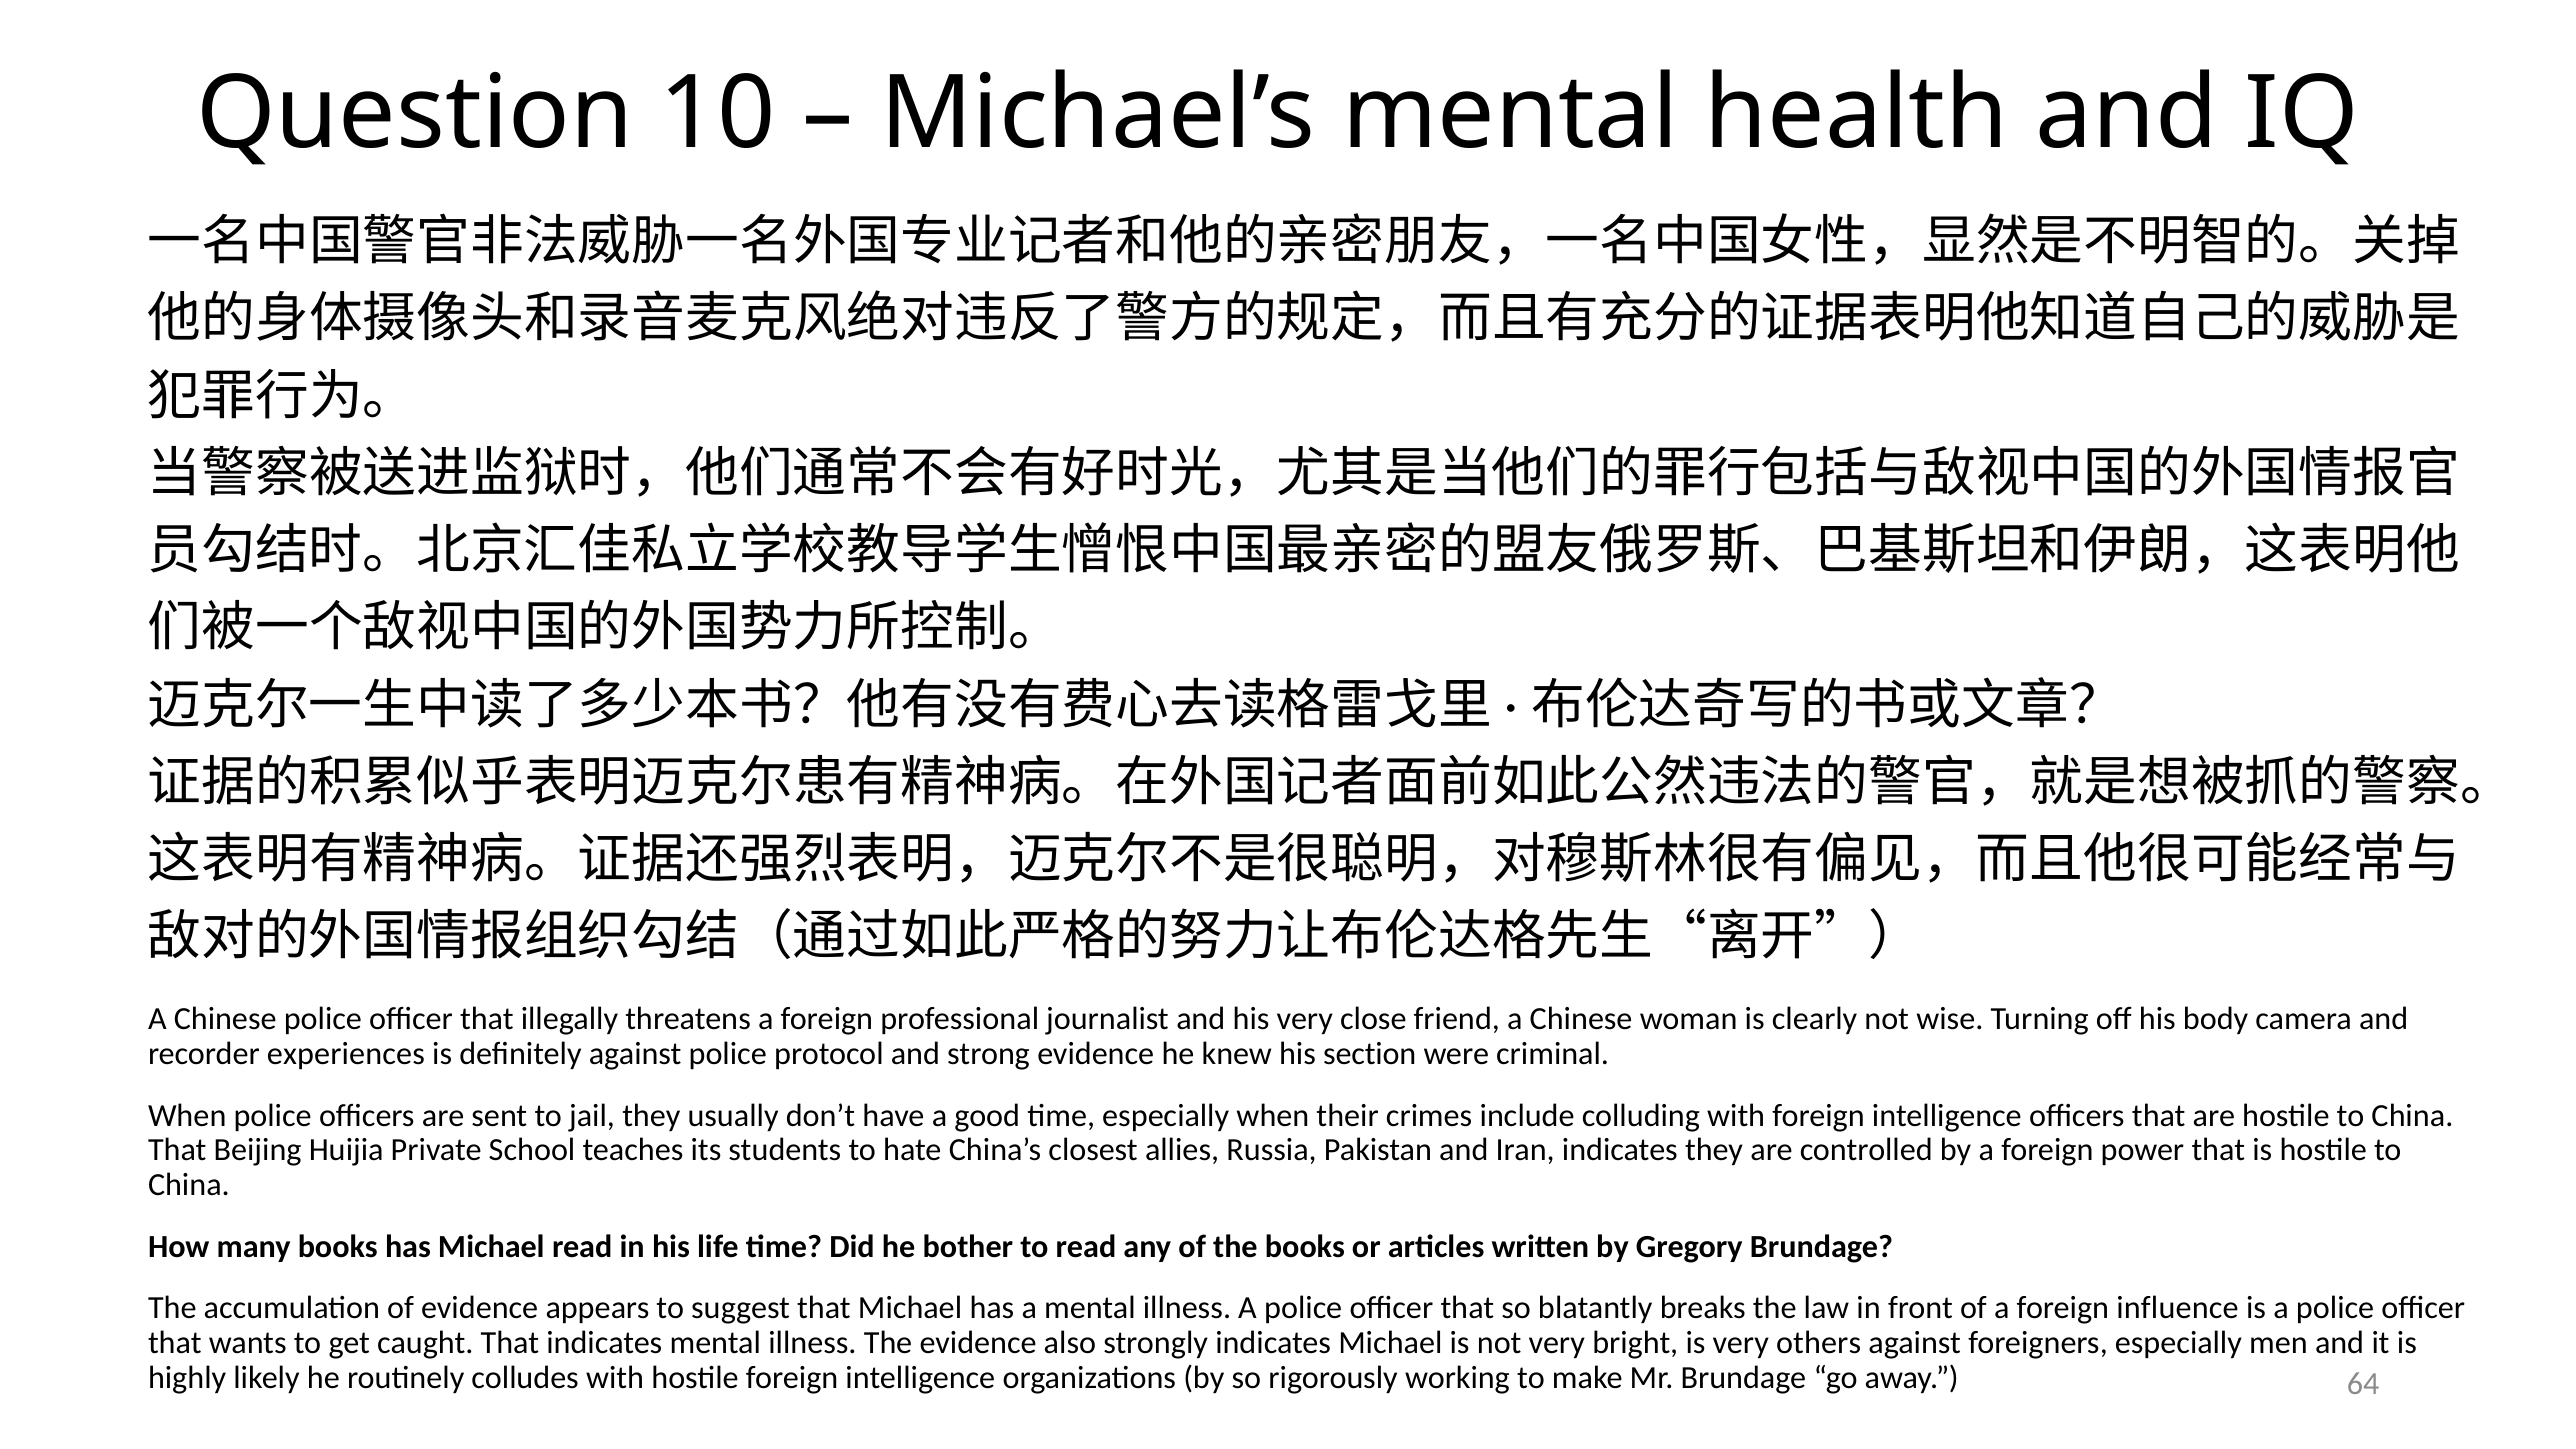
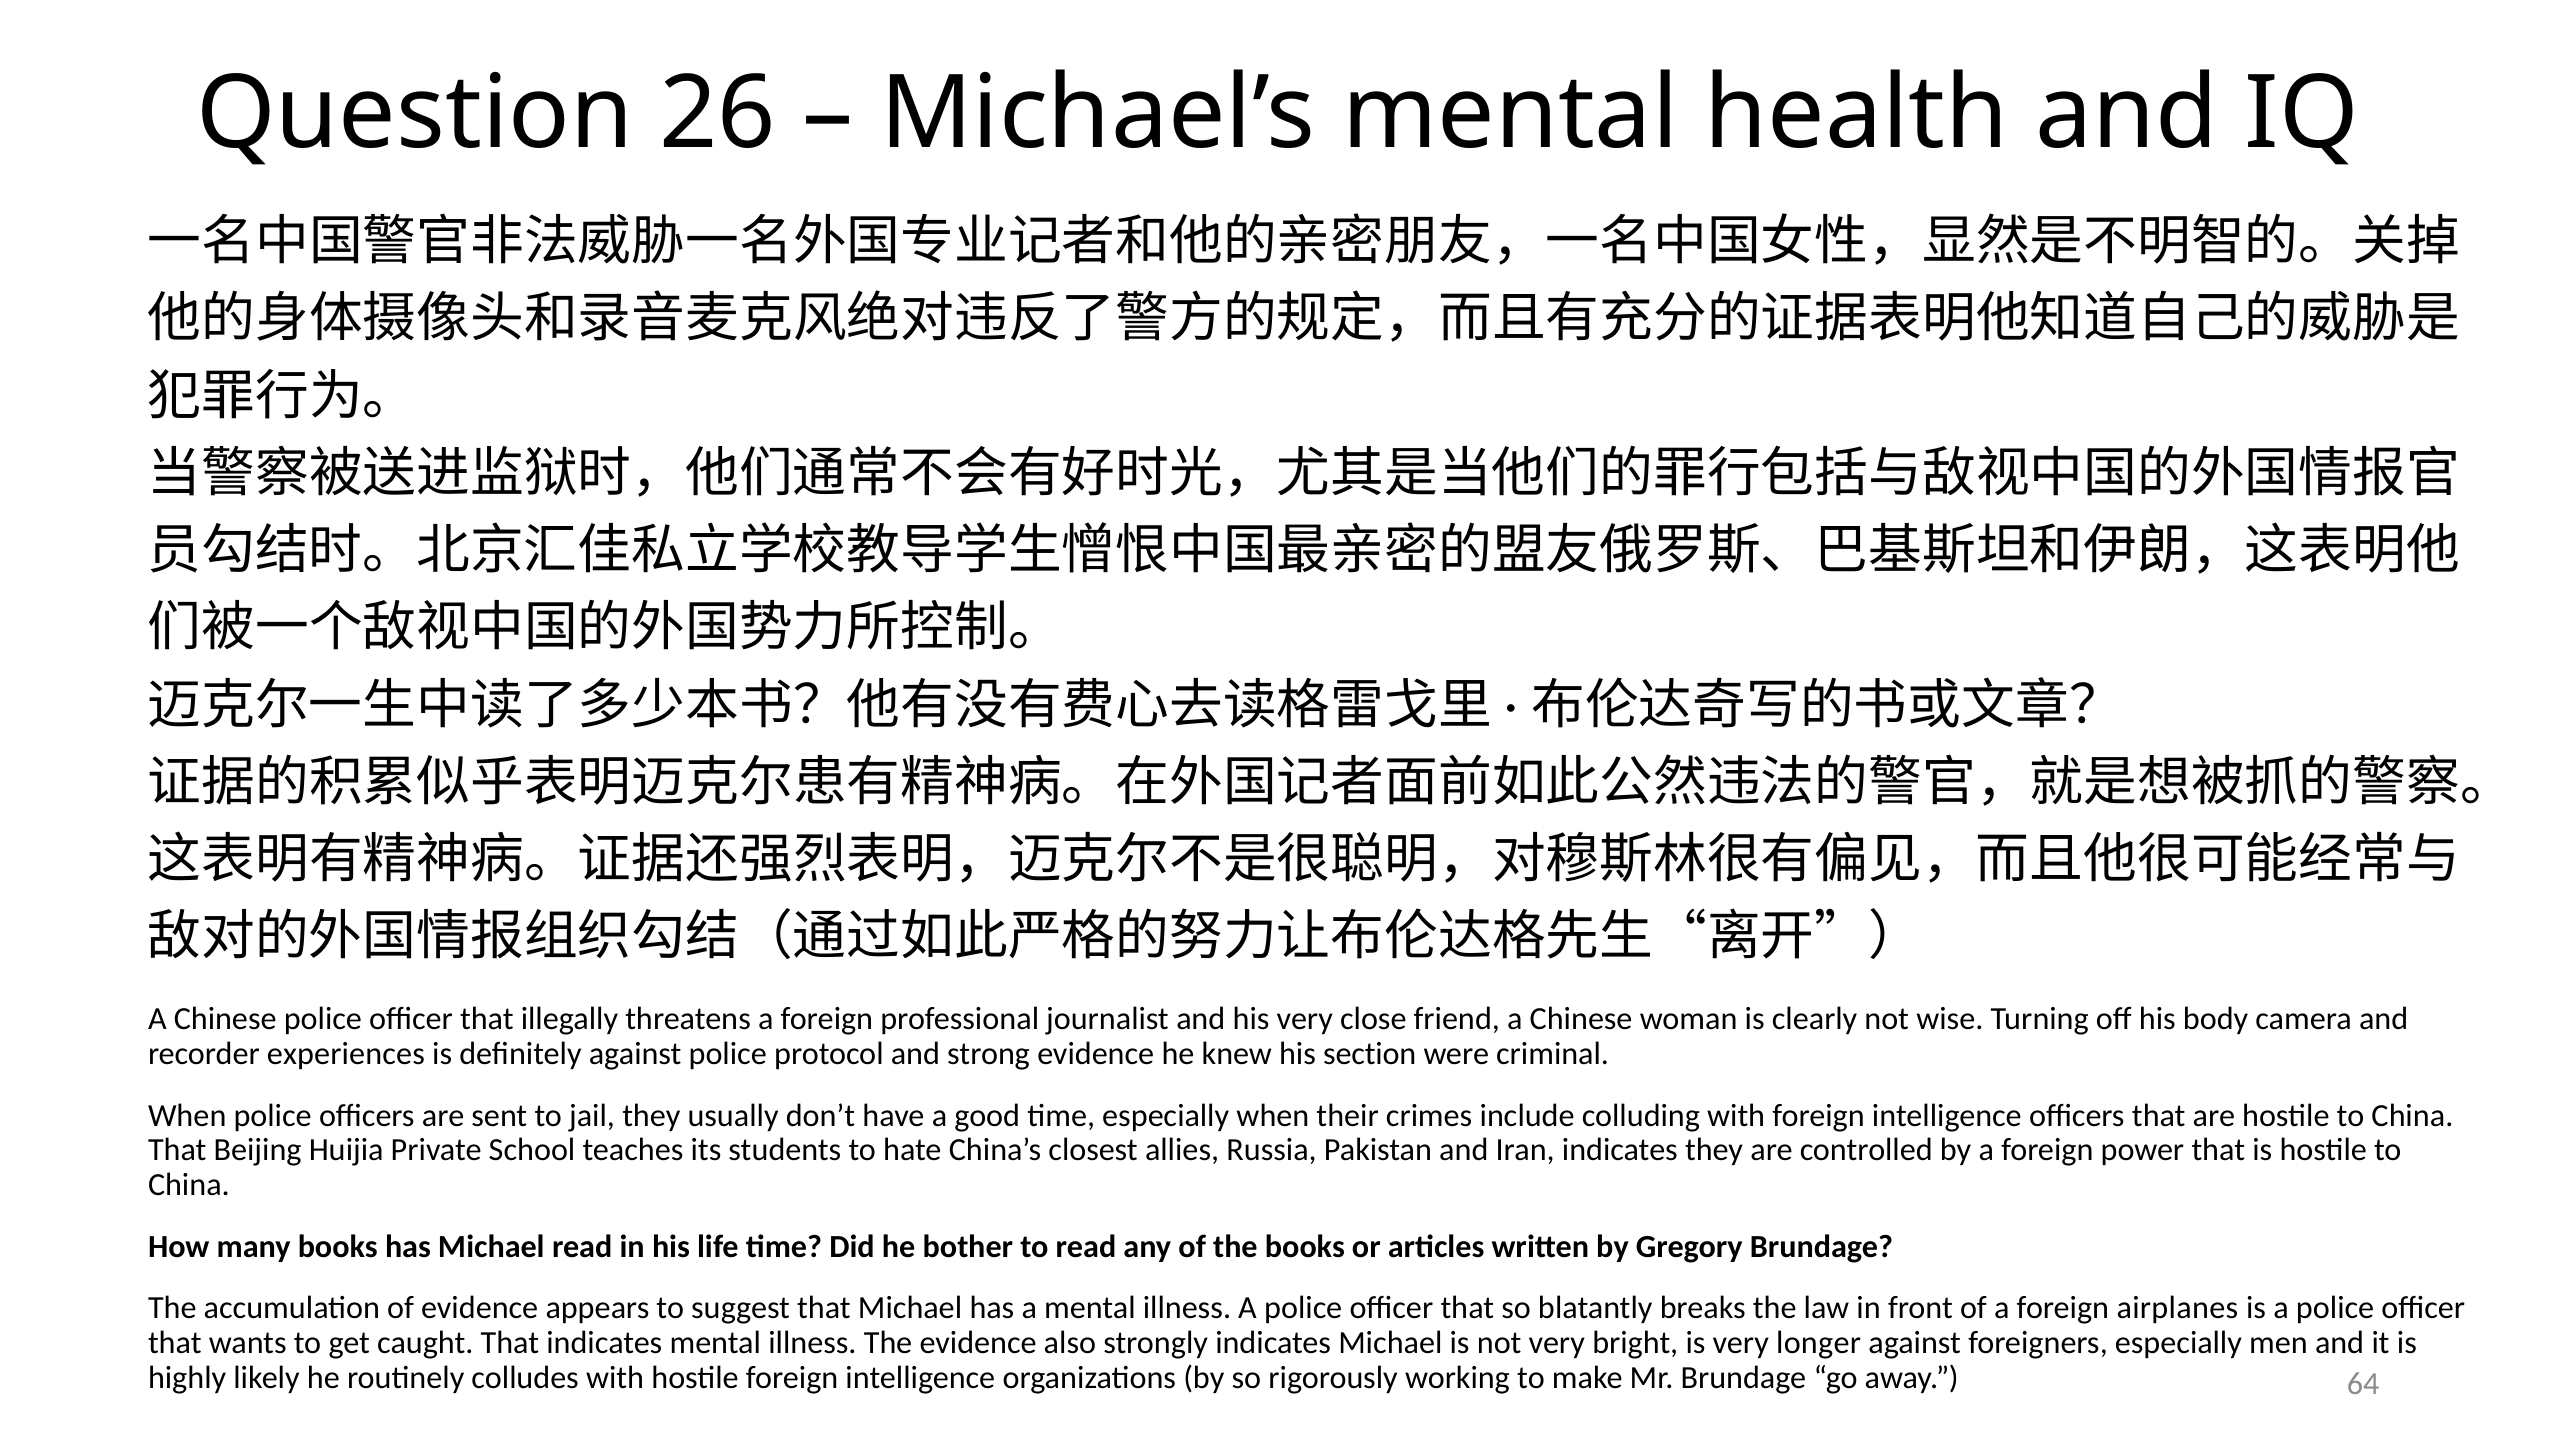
10: 10 -> 26
influence: influence -> airplanes
others: others -> longer
